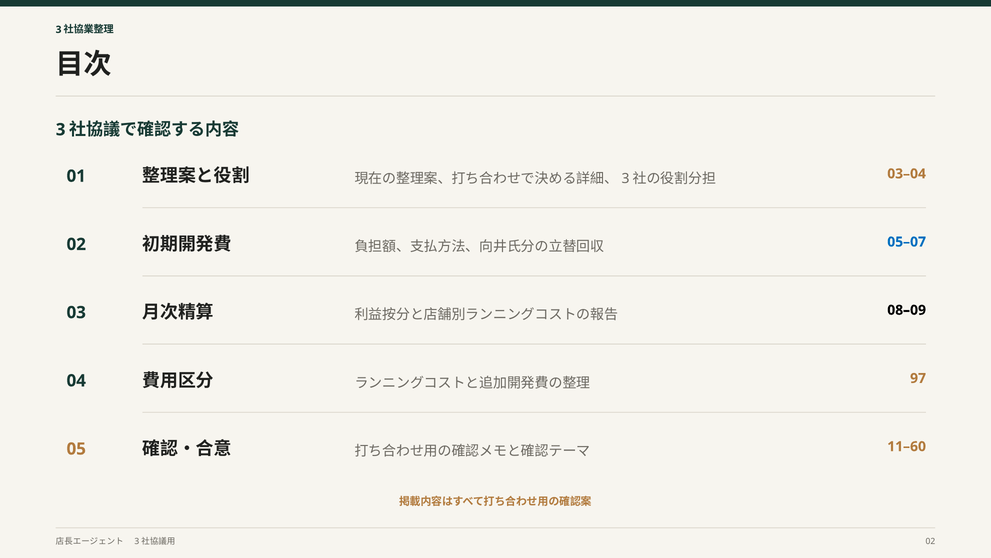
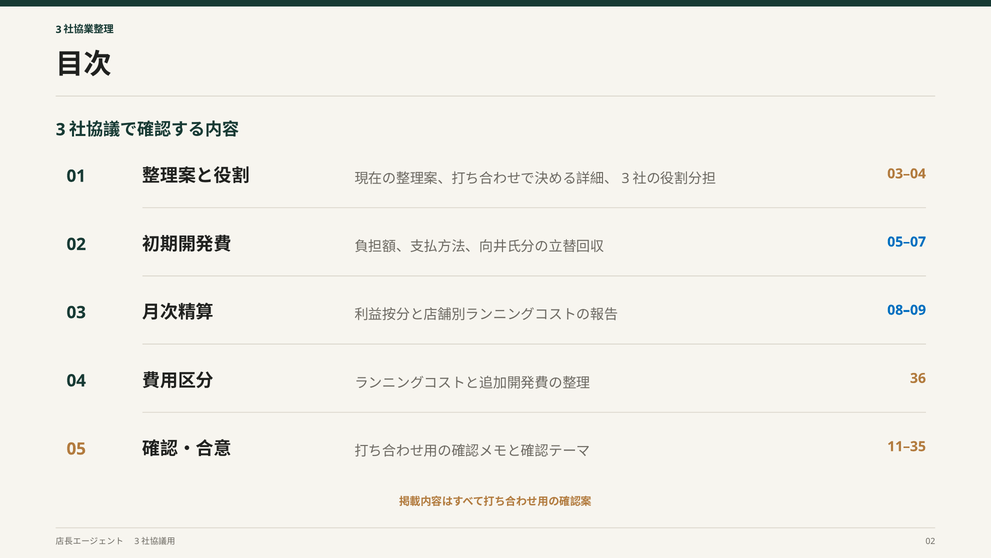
08–09 colour: black -> blue
97: 97 -> 36
11–60: 11–60 -> 11–35
